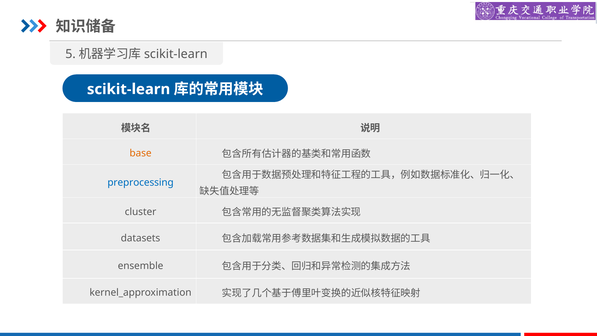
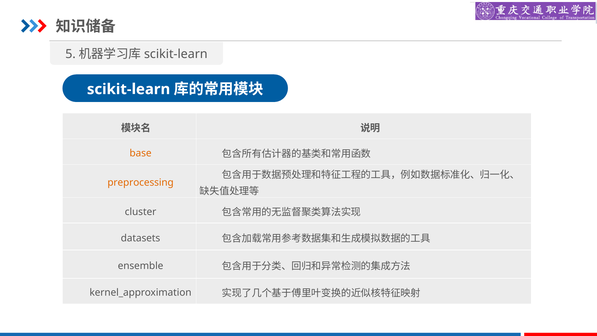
preprocessing colour: blue -> orange
